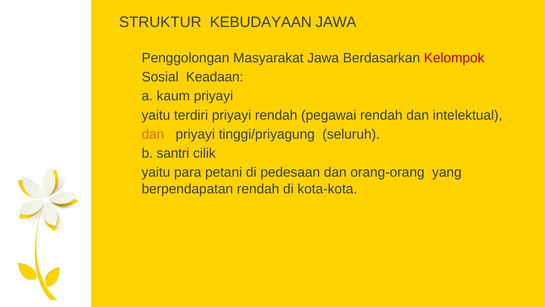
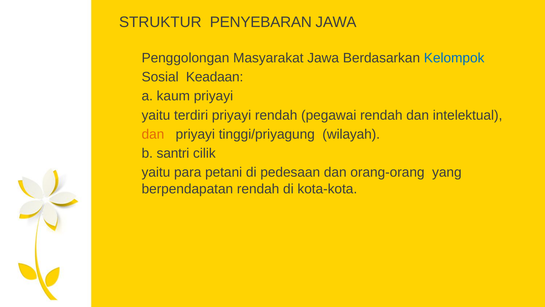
KEBUDAYAAN: KEBUDAYAAN -> PENYEBARAN
Kelompok colour: red -> blue
seluruh: seluruh -> wilayah
